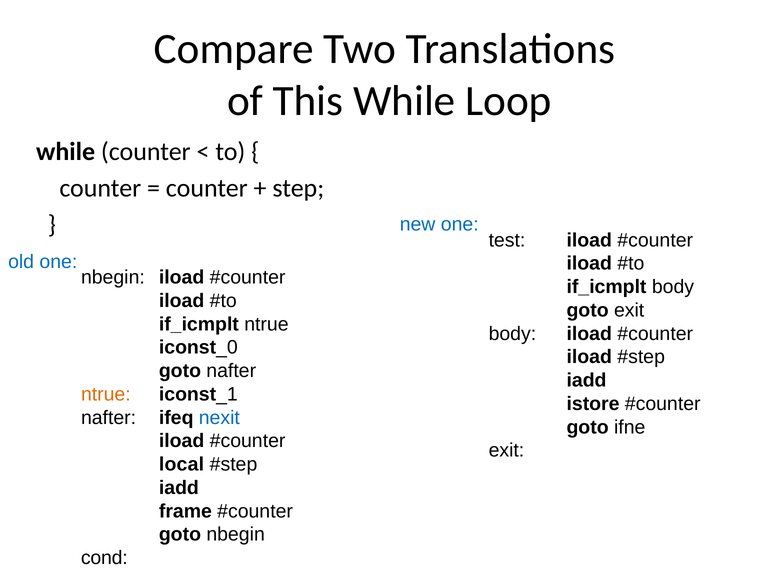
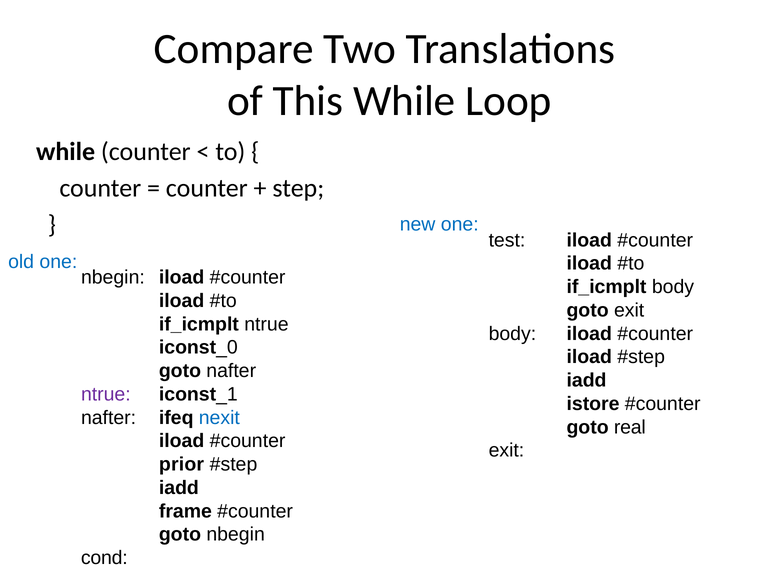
ntrue at (106, 394) colour: orange -> purple
ifne: ifne -> real
local: local -> prior
